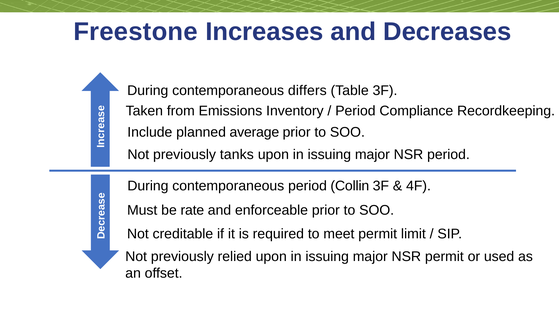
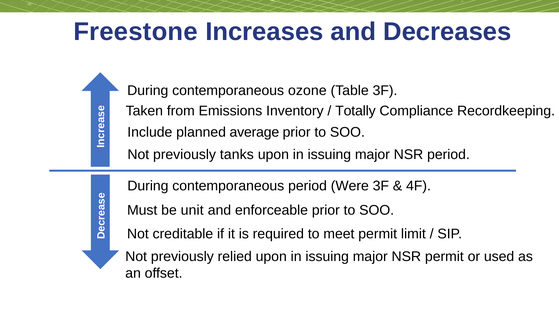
differs: differs -> ozone
Period at (355, 111): Period -> Totally
Collin: Collin -> Were
rate: rate -> unit
